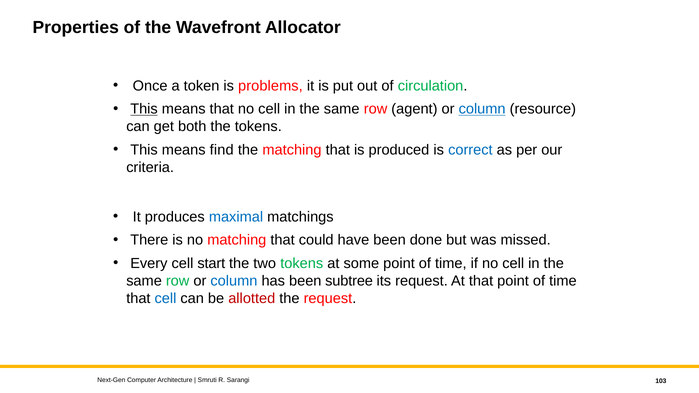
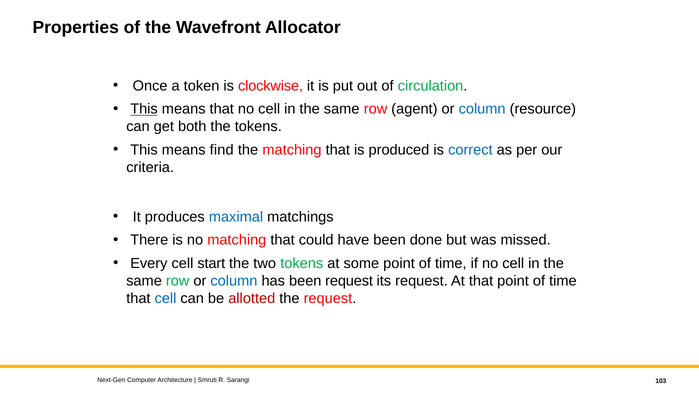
problems: problems -> clockwise
column at (482, 109) underline: present -> none
been subtree: subtree -> request
